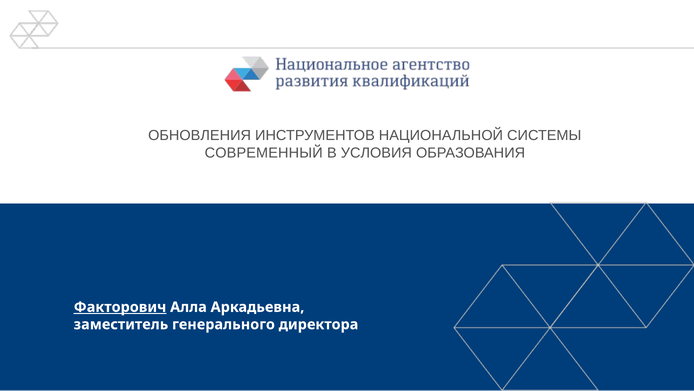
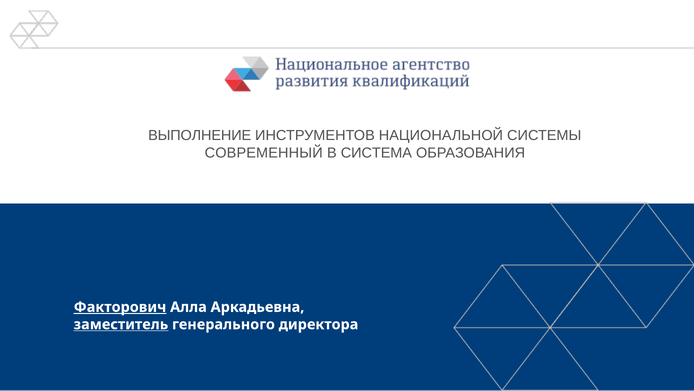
ОБНОВЛЕНИЯ: ОБНОВЛЕНИЯ -> ВЫПОЛНЕНИЕ
УСЛОВИЯ: УСЛОВИЯ -> СИСТЕМА
заместитель underline: none -> present
